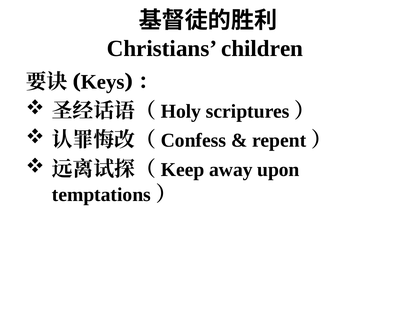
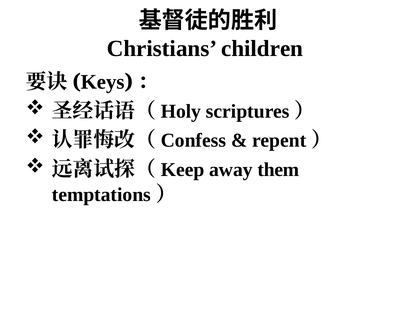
upon: upon -> them
